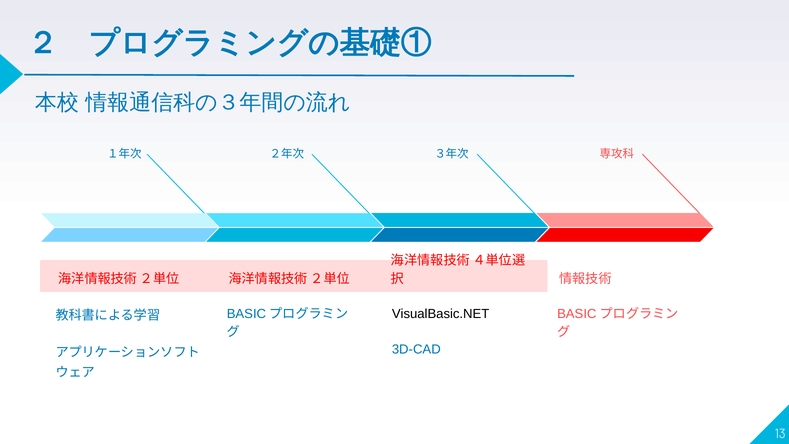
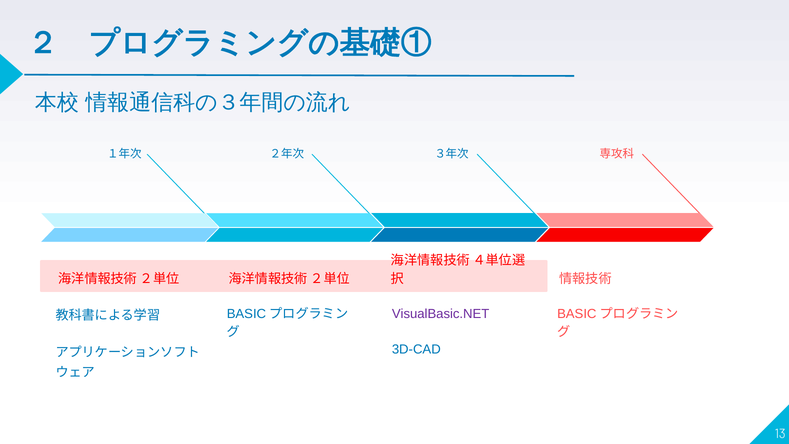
VisualBasic.NET colour: black -> purple
